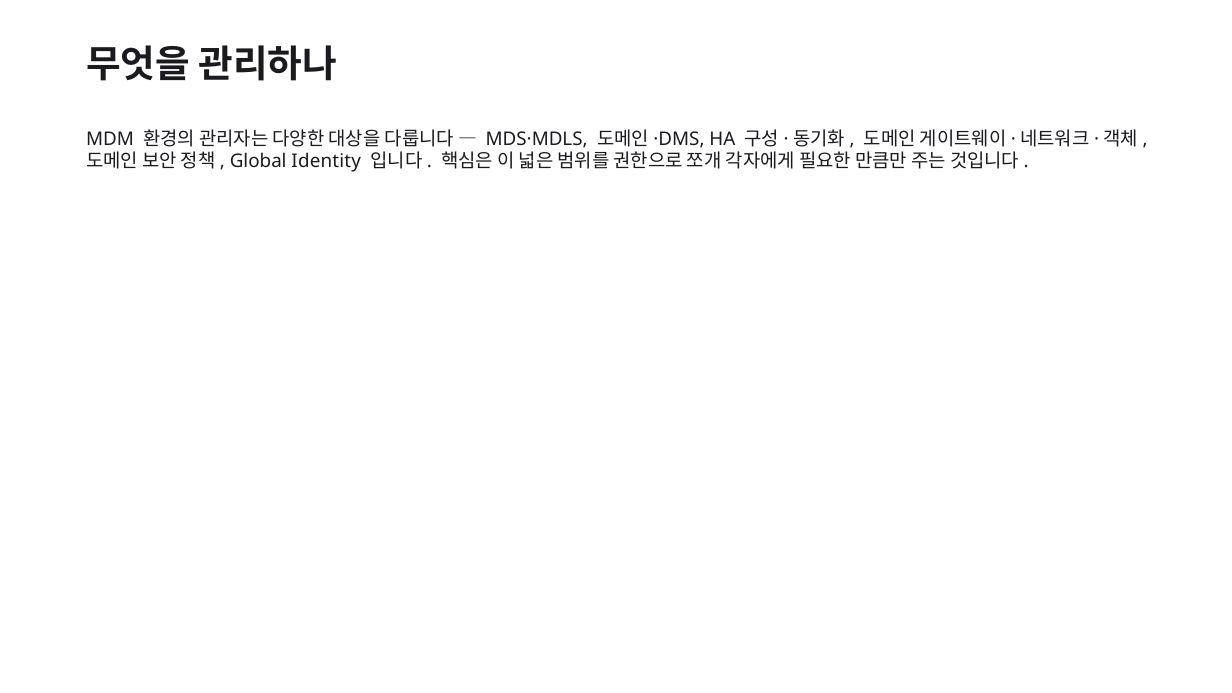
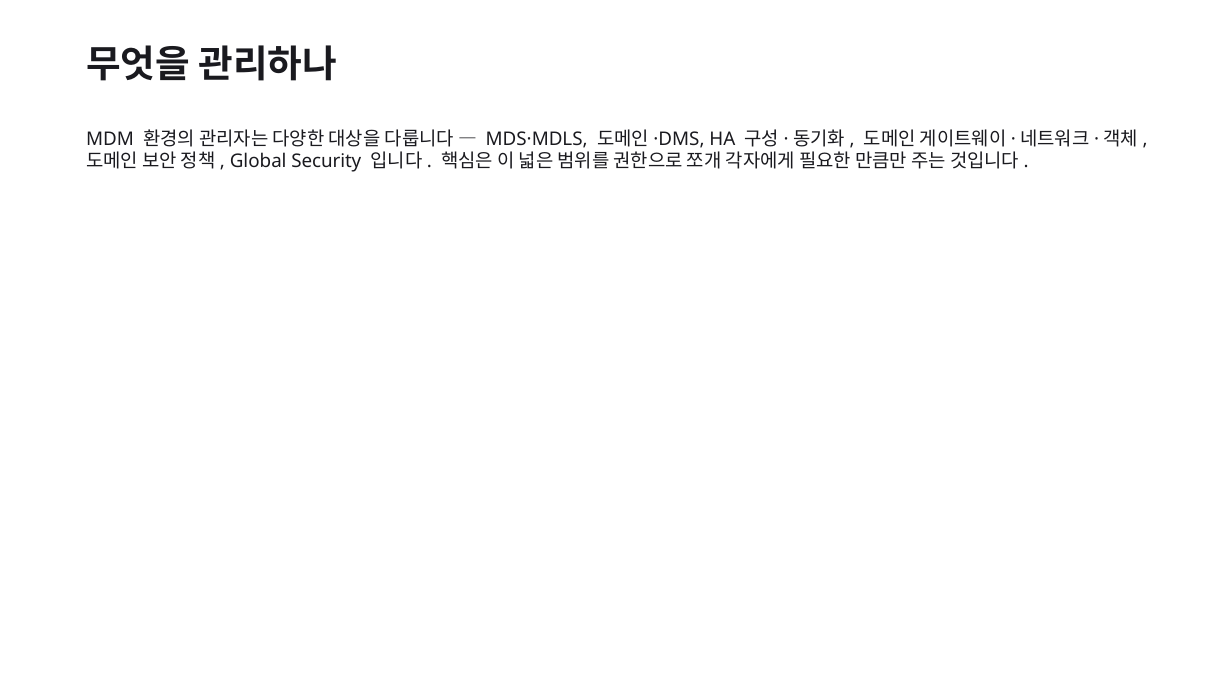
Identity: Identity -> Security
